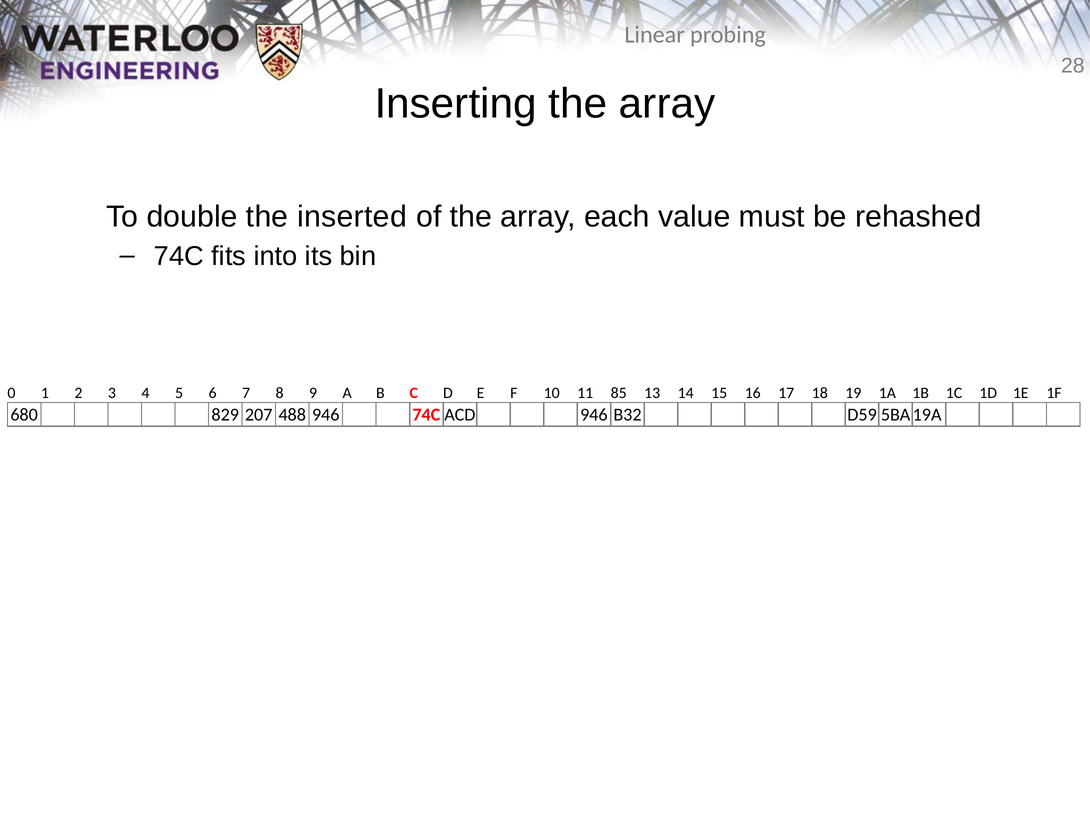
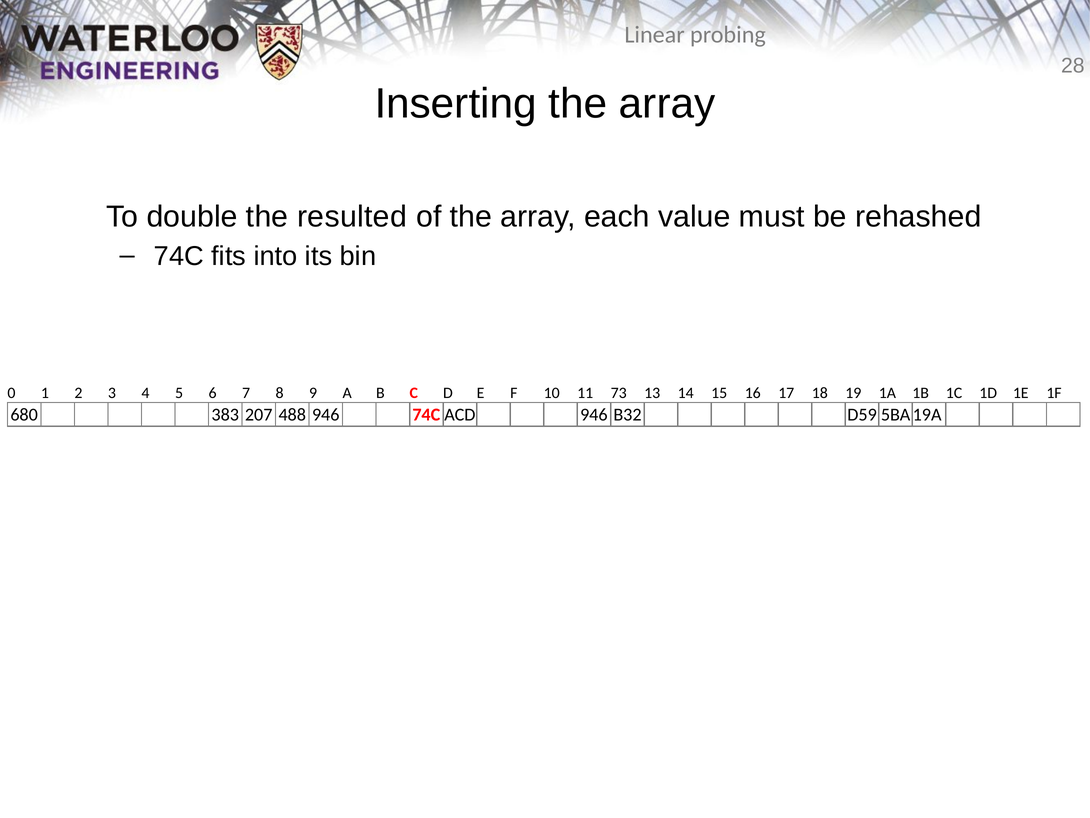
inserted: inserted -> resulted
85: 85 -> 73
829: 829 -> 383
